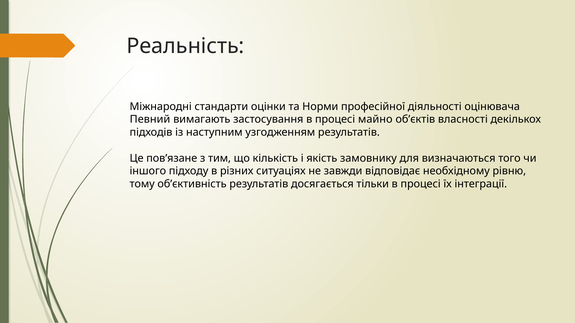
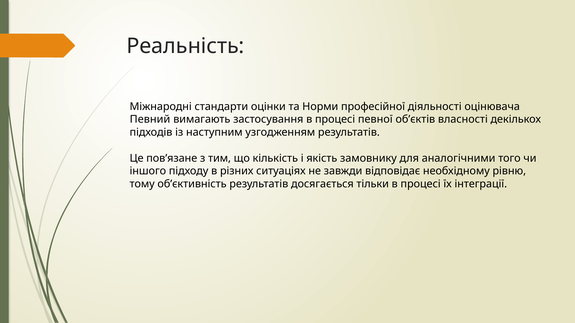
майно: майно -> певної
визначаються: визначаються -> аналогічними
